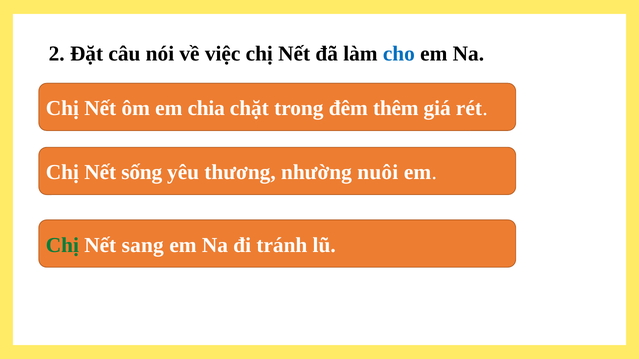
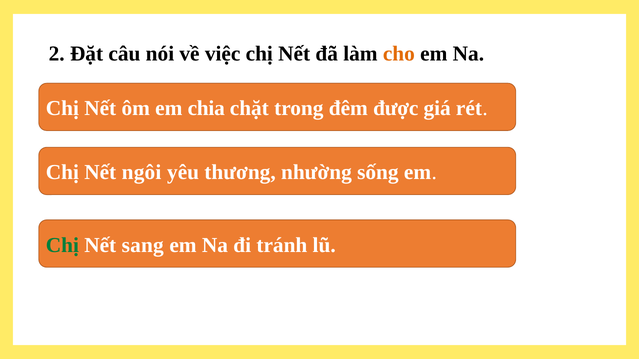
cho colour: blue -> orange
thêm: thêm -> được
sống: sống -> ngôi
nuôi: nuôi -> sống
